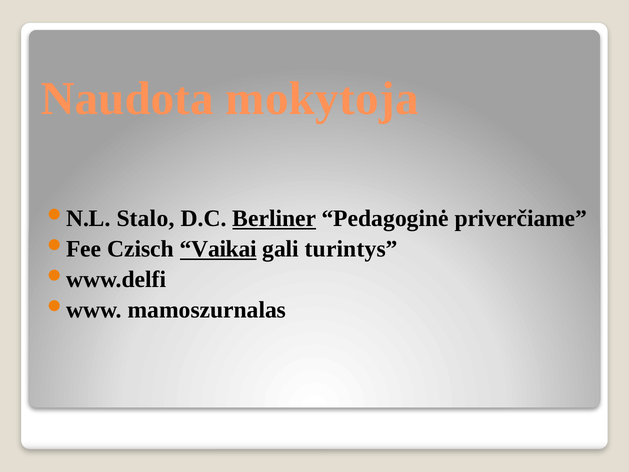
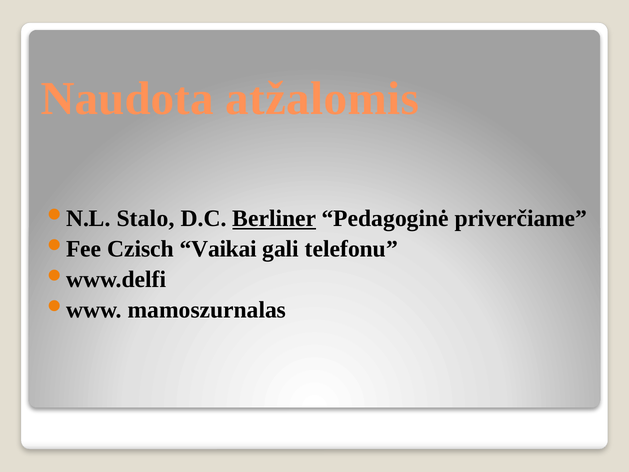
mokytoja: mokytoja -> atžalomis
Vaikai underline: present -> none
turintys: turintys -> telefonu
